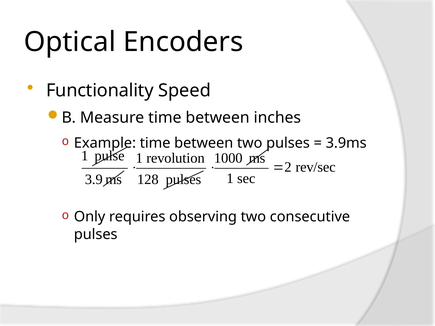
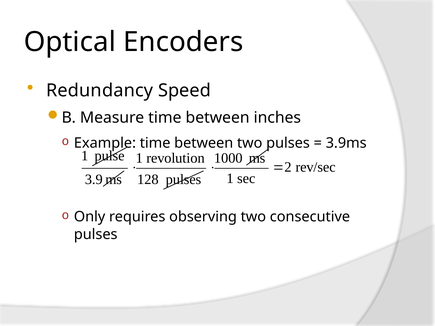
Functionality: Functionality -> Redundancy
